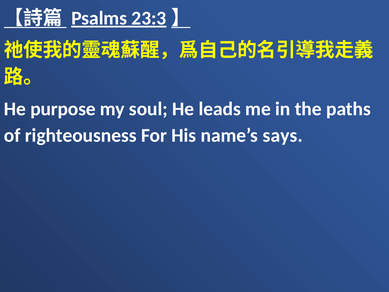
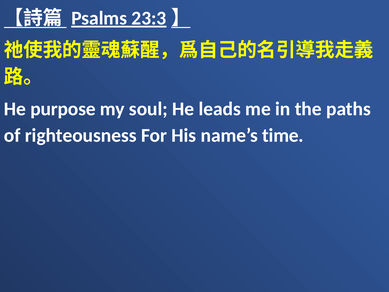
says: says -> time
